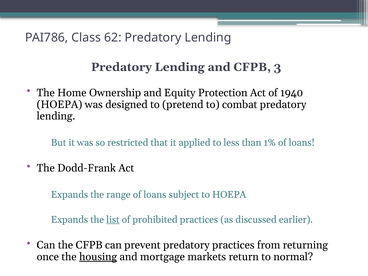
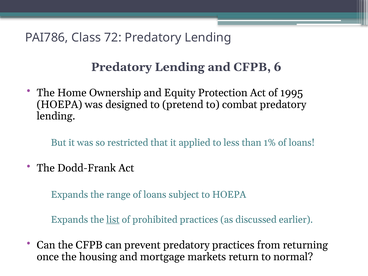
62: 62 -> 72
3: 3 -> 6
1940: 1940 -> 1995
housing underline: present -> none
